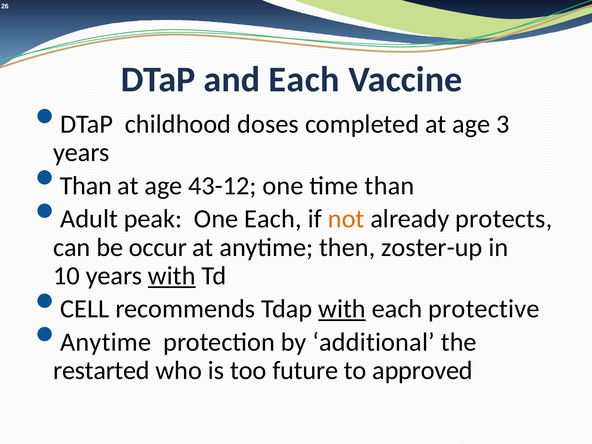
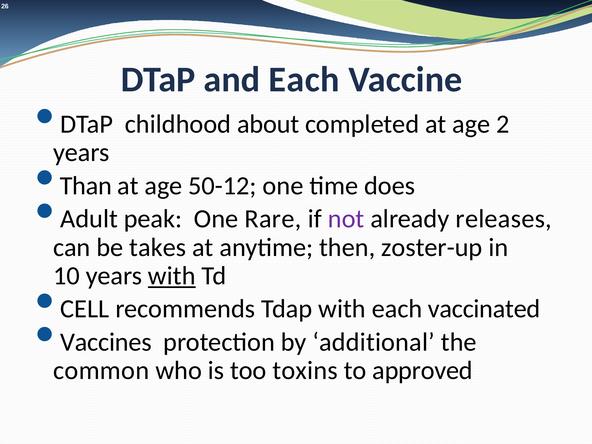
doses: doses -> about
3: 3 -> 2
43-12: 43-12 -> 50-12
time than: than -> does
One Each: Each -> Rare
not colour: orange -> purple
protects: protects -> releases
occur: occur -> takes
with at (342, 309) underline: present -> none
protective: protective -> vaccinated
Anytime at (106, 342): Anytime -> Vaccines
restarted: restarted -> common
future: future -> toxins
